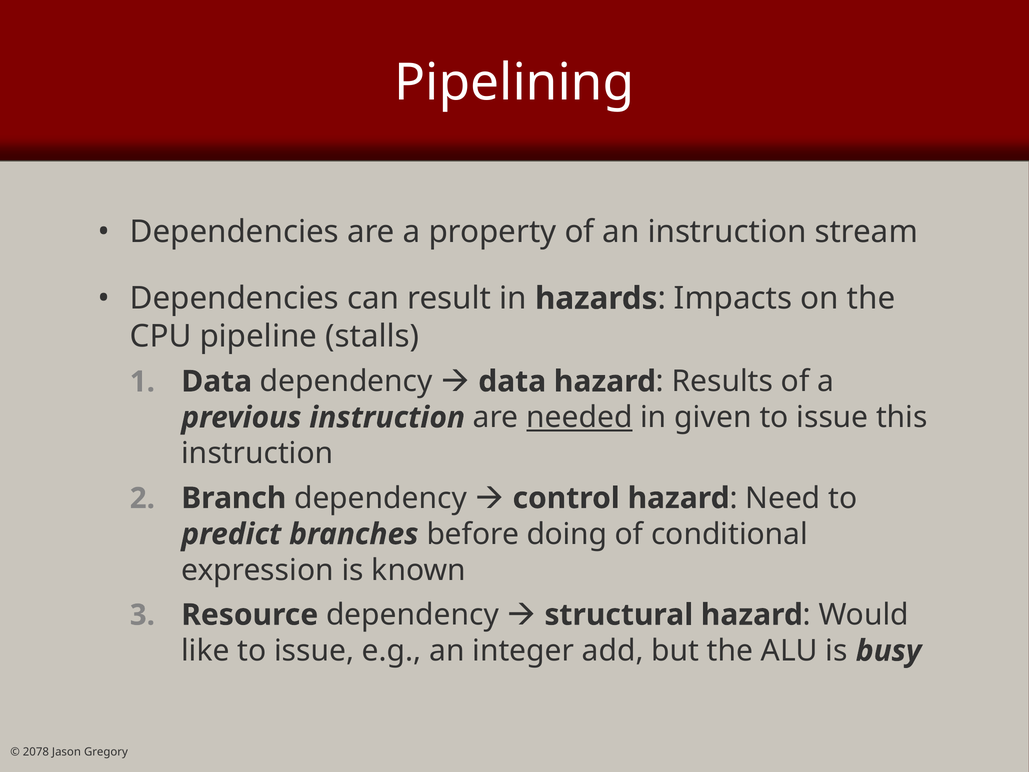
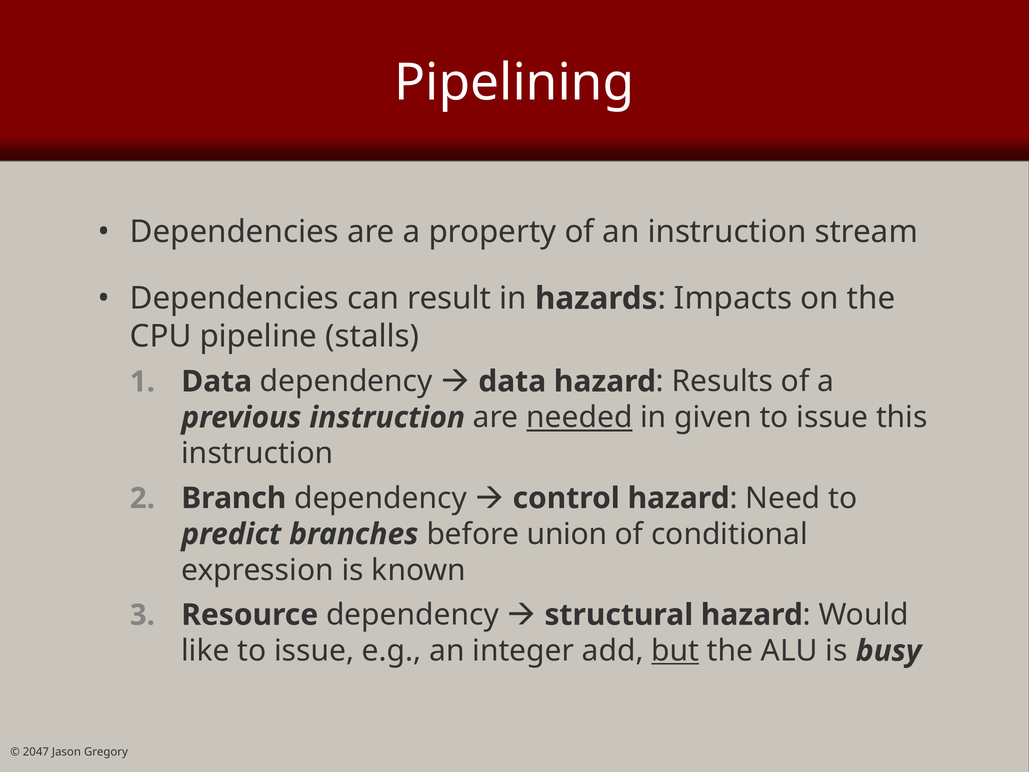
doing: doing -> union
but underline: none -> present
2078: 2078 -> 2047
